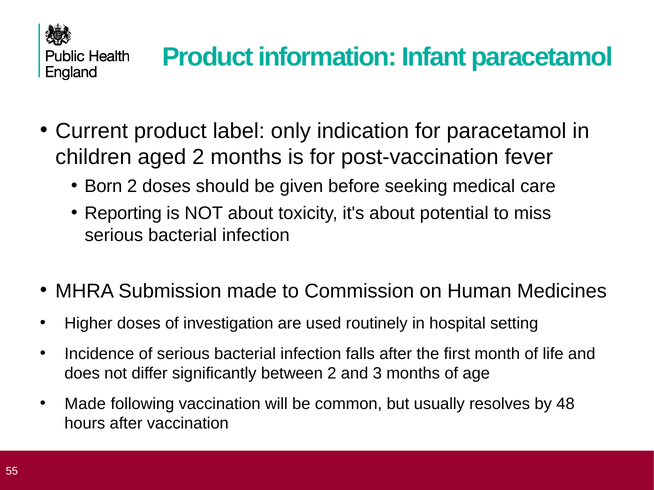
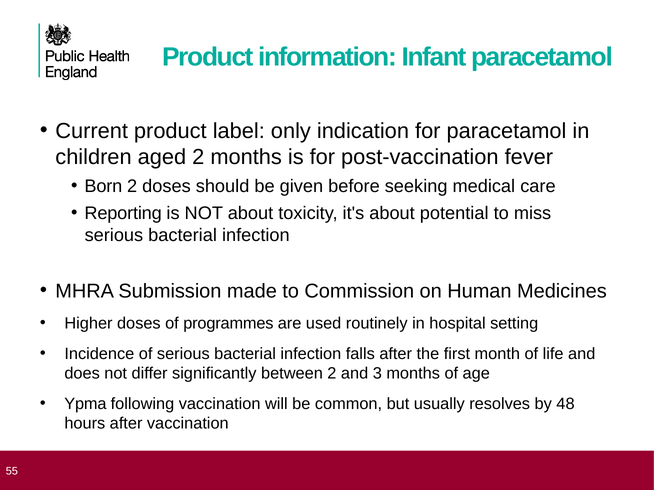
investigation: investigation -> programmes
Made at (85, 404): Made -> Ypma
